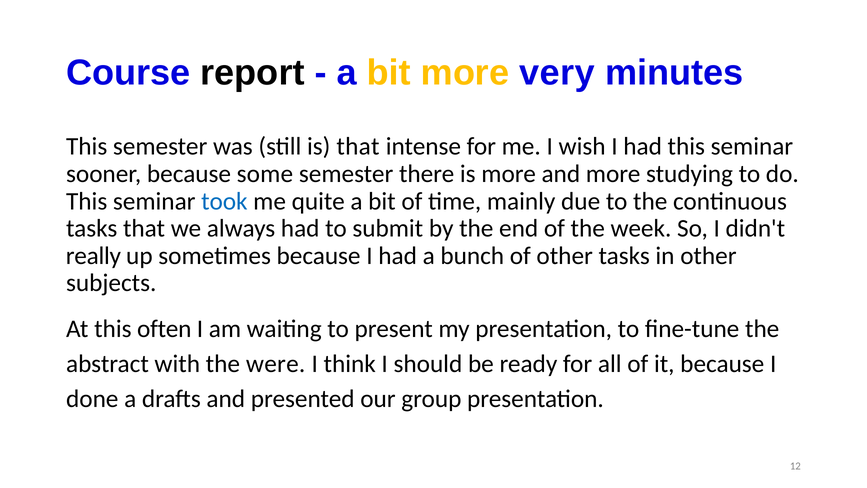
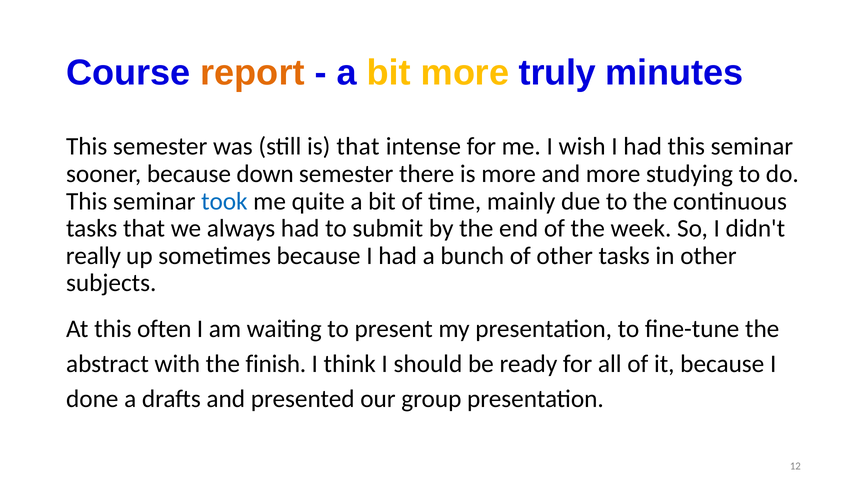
report colour: black -> orange
very: very -> truly
some: some -> down
were: were -> finish
